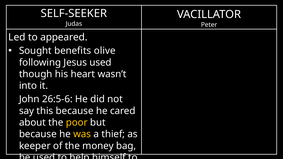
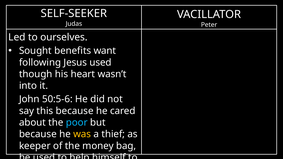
appeared: appeared -> ourselves
olive: olive -> want
26:5-6: 26:5-6 -> 50:5-6
poor colour: yellow -> light blue
